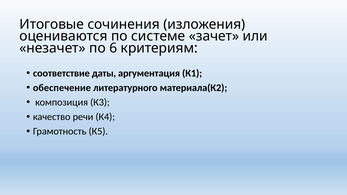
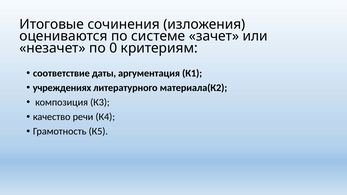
6: 6 -> 0
обеспечение: обеспечение -> учреждениях
